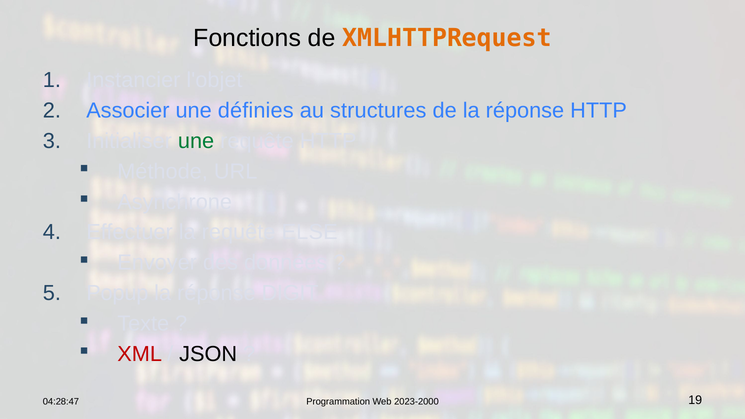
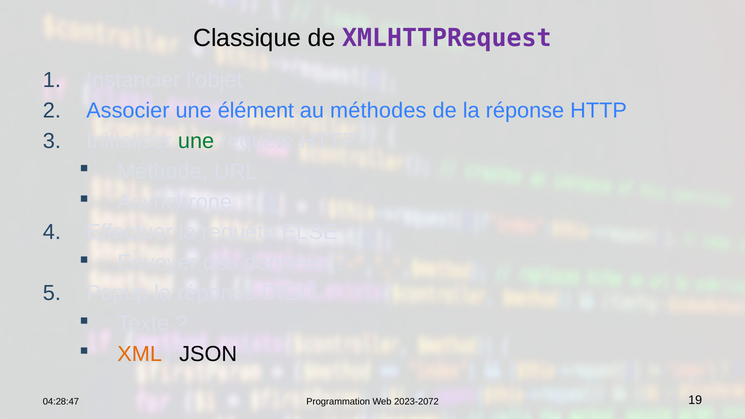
Fonctions: Fonctions -> Classique
XMLHTTPRequest colour: orange -> purple
définies: définies -> élément
structures: structures -> méthodes
XML colour: red -> orange
2023-2000: 2023-2000 -> 2023-2072
